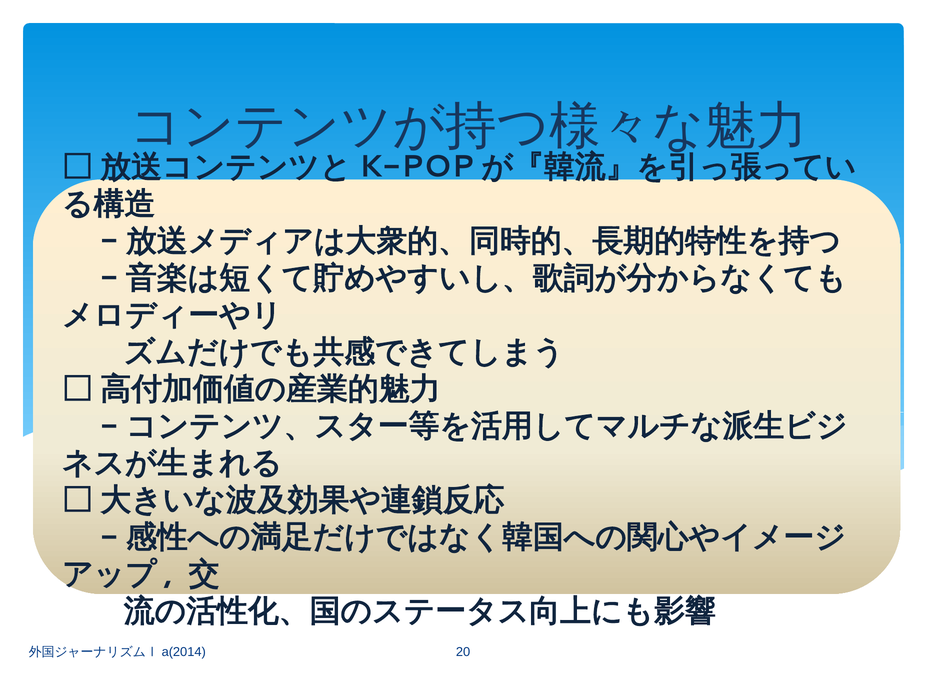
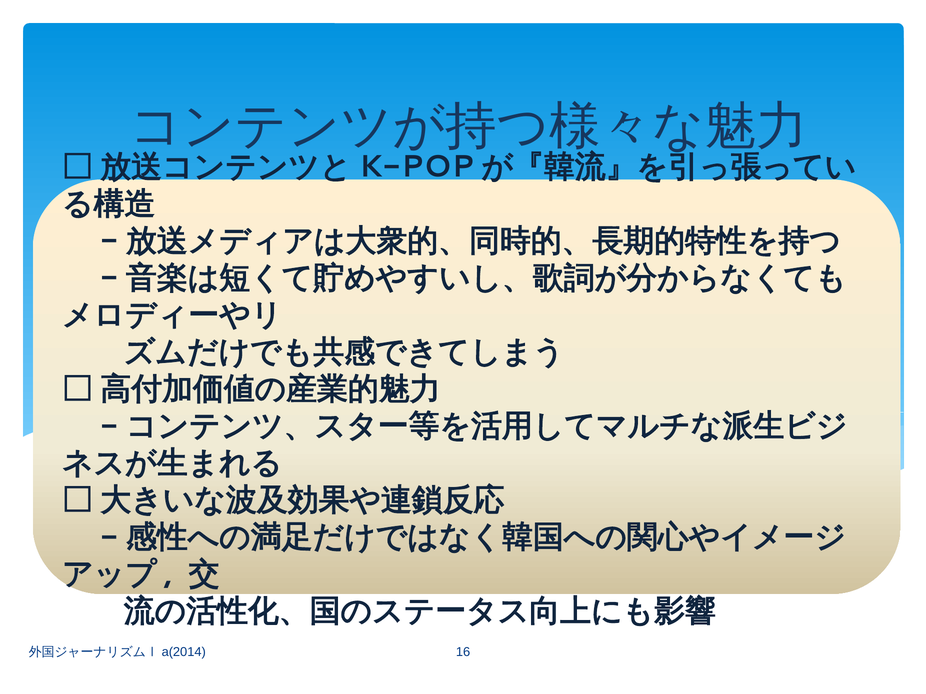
20: 20 -> 16
